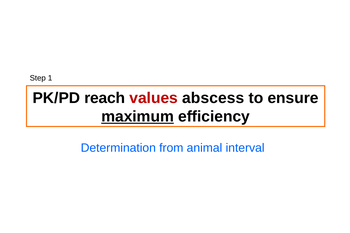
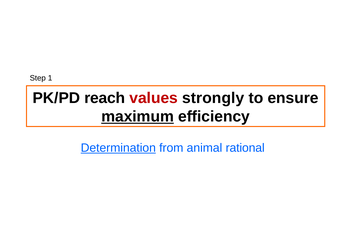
abscess: abscess -> strongly
Determination underline: none -> present
interval: interval -> rational
